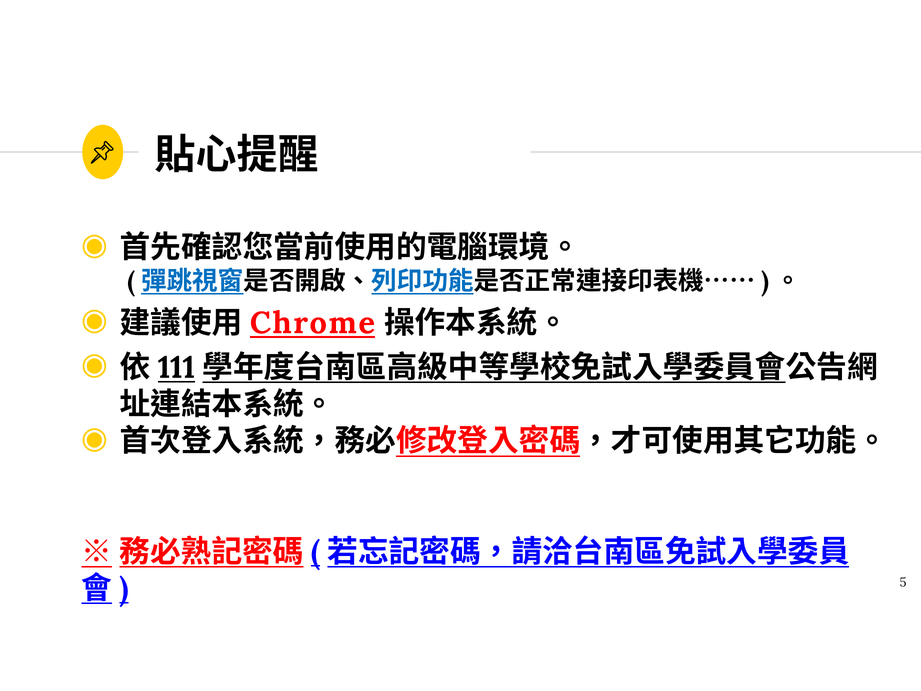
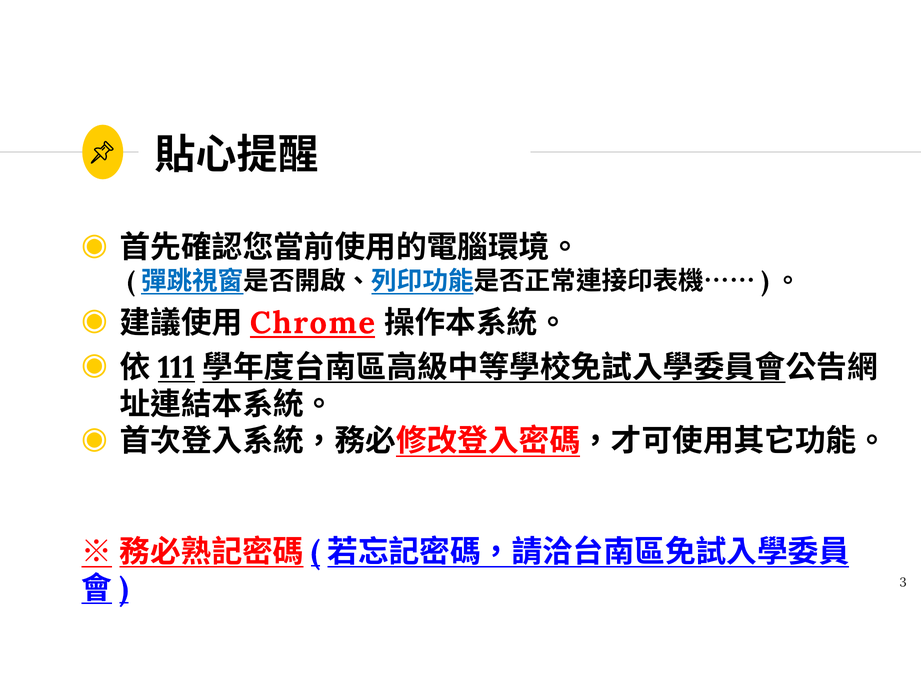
5: 5 -> 3
